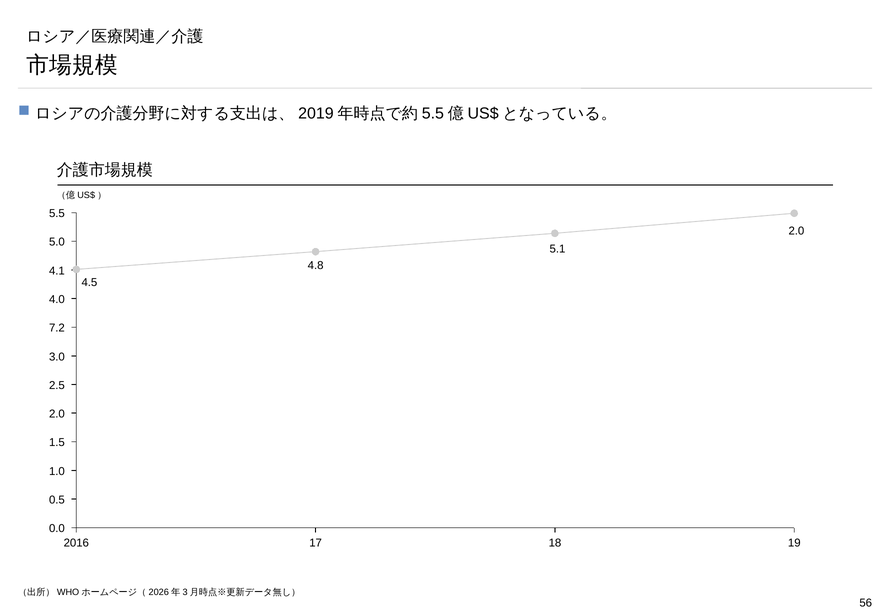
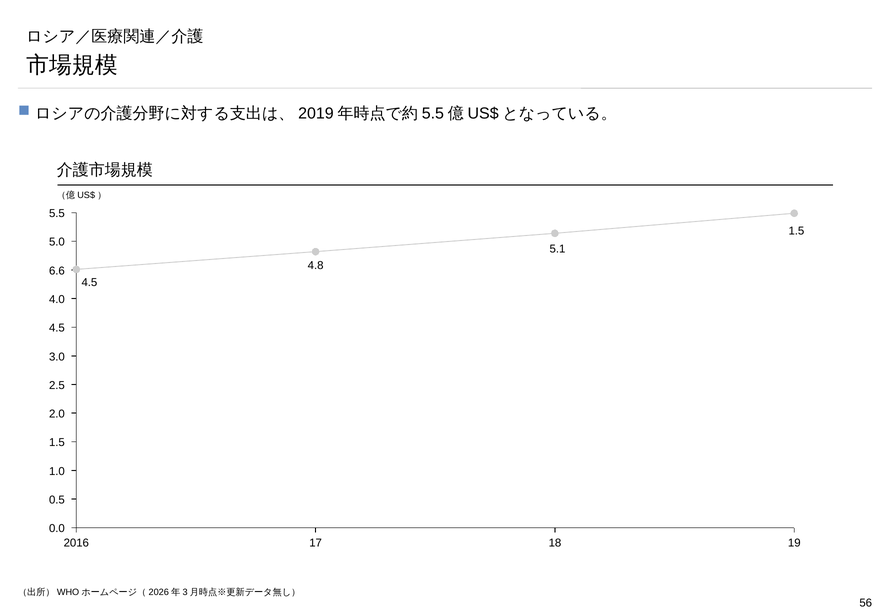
2.0 at (796, 231): 2.0 -> 1.5
4.1: 4.1 -> 6.6
7.2 at (57, 328): 7.2 -> 4.5
